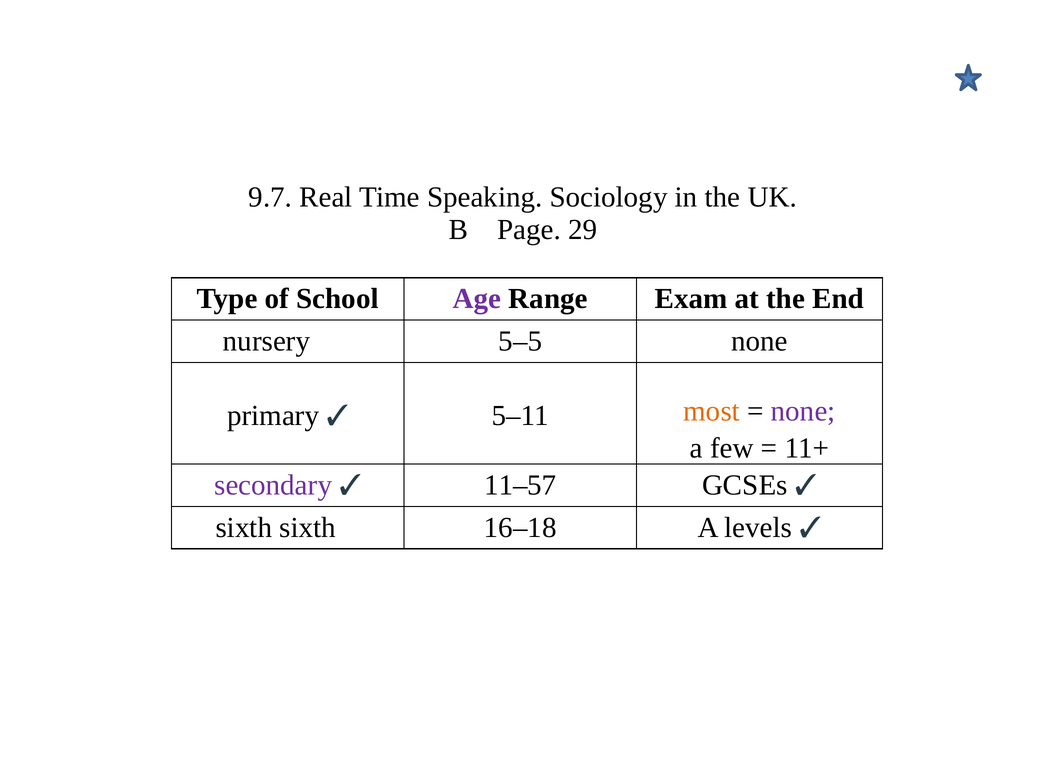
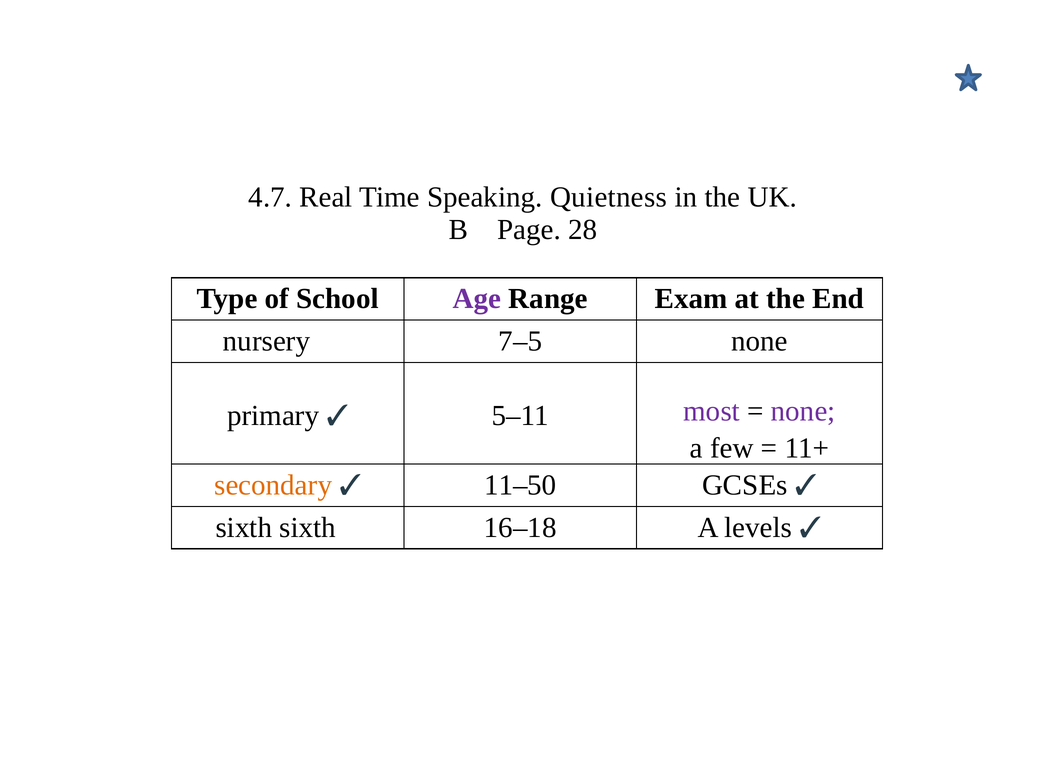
9.7: 9.7 -> 4.7
Sociology: Sociology -> Quietness
29: 29 -> 28
5–5: 5–5 -> 7–5
most colour: orange -> purple
secondary colour: purple -> orange
11–57: 11–57 -> 11–50
